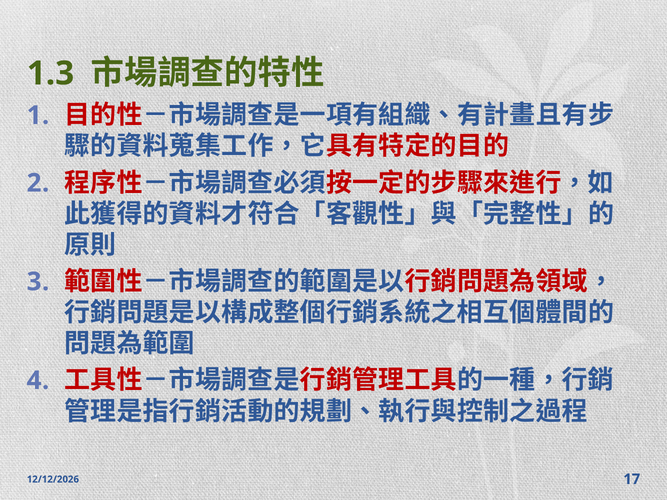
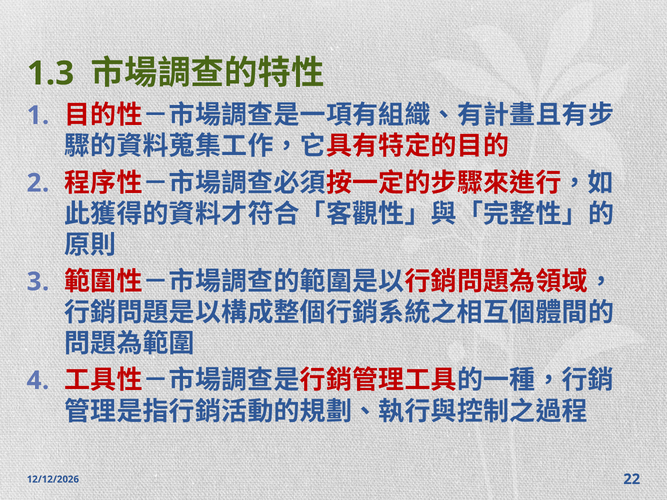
17: 17 -> 22
